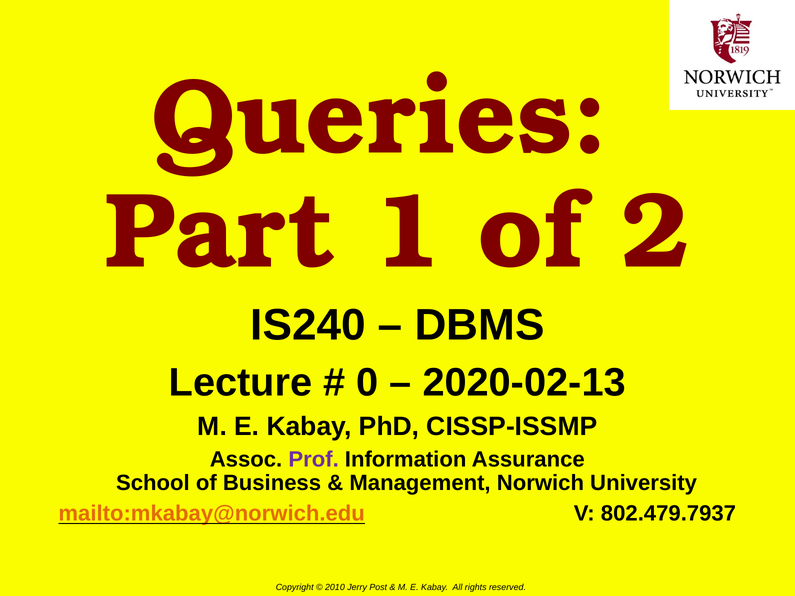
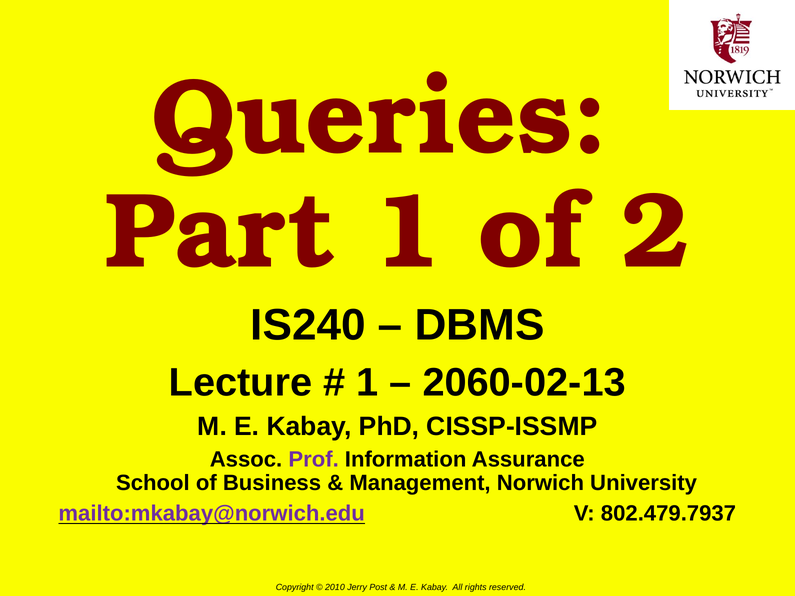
0 at (367, 383): 0 -> 1
2020-02-13: 2020-02-13 -> 2060-02-13
mailto:mkabay@norwich.edu colour: orange -> purple
